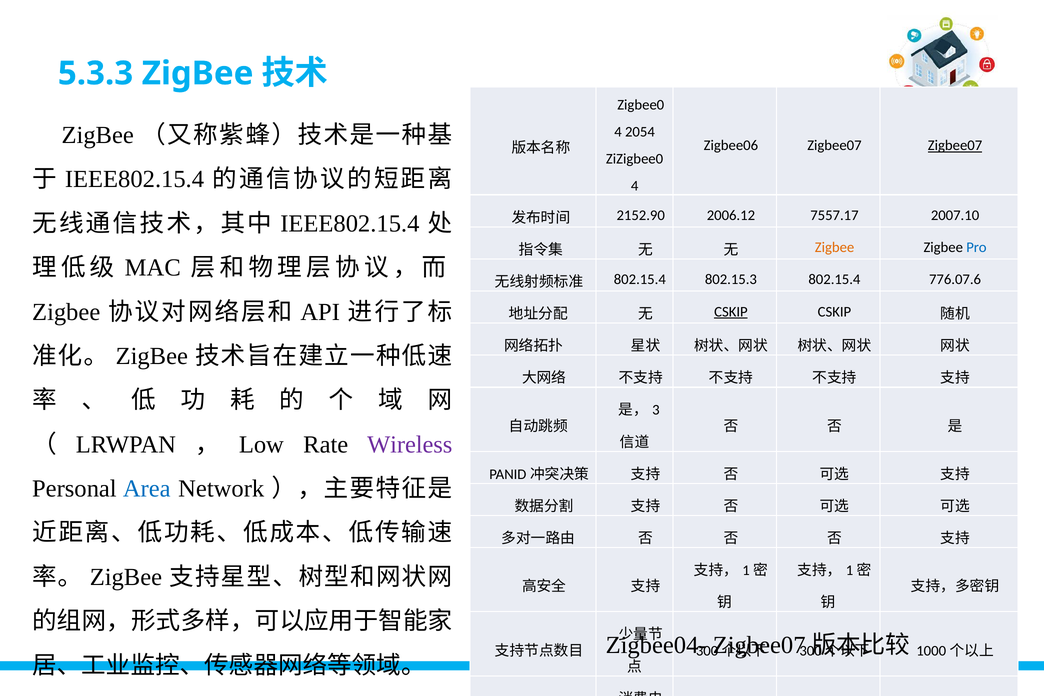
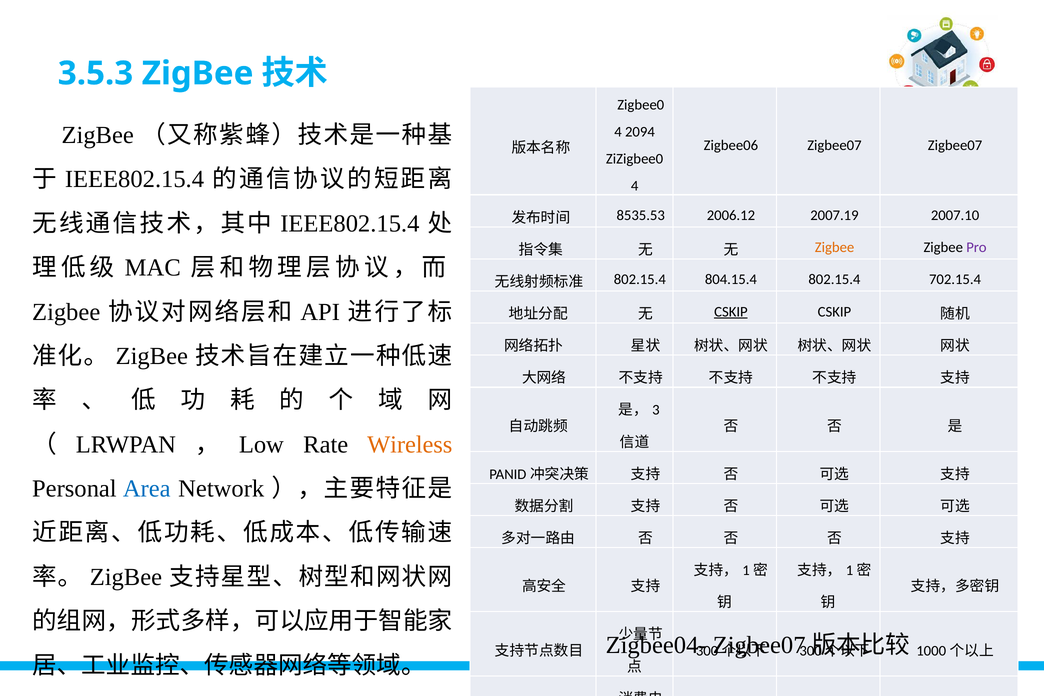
5.3.3: 5.3.3 -> 3.5.3
2054: 2054 -> 2094
Zigbee07 at (955, 145) underline: present -> none
2152.90: 2152.90 -> 8535.53
7557.17: 7557.17 -> 2007.19
Pro colour: blue -> purple
802.15.3: 802.15.3 -> 804.15.4
776.07.6: 776.07.6 -> 702.15.4
Wireless colour: purple -> orange
